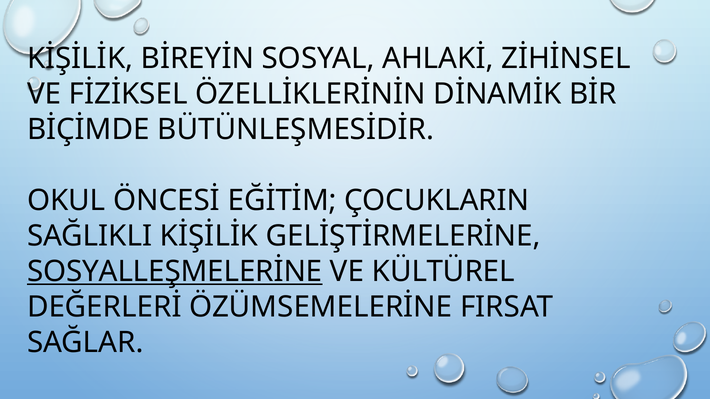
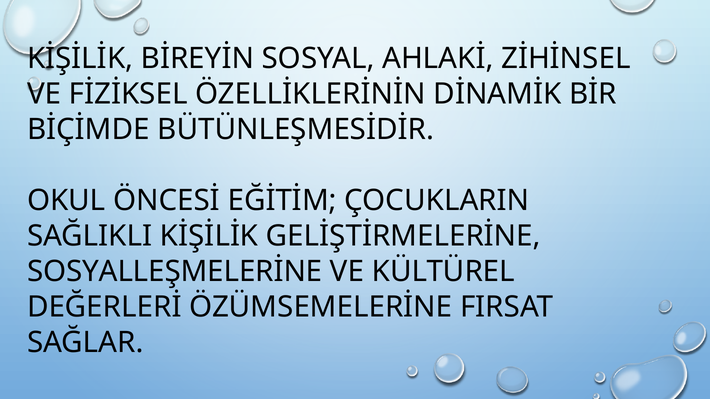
SOSYALLEŞMELERİNE underline: present -> none
